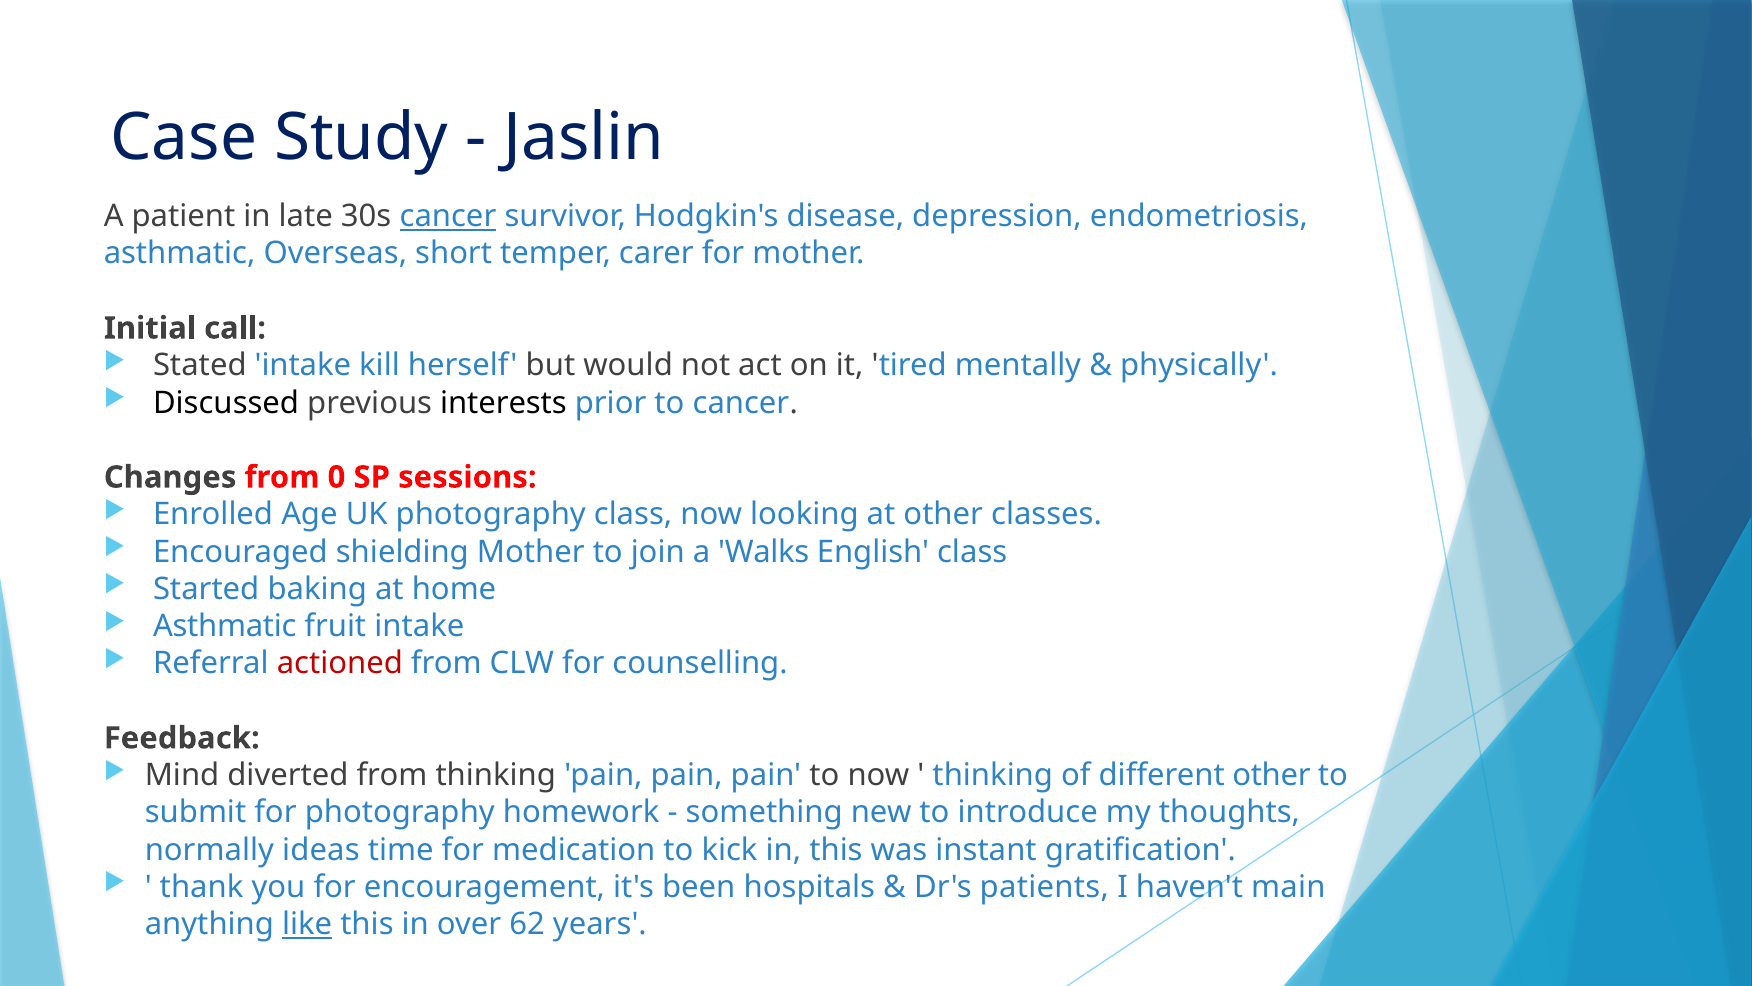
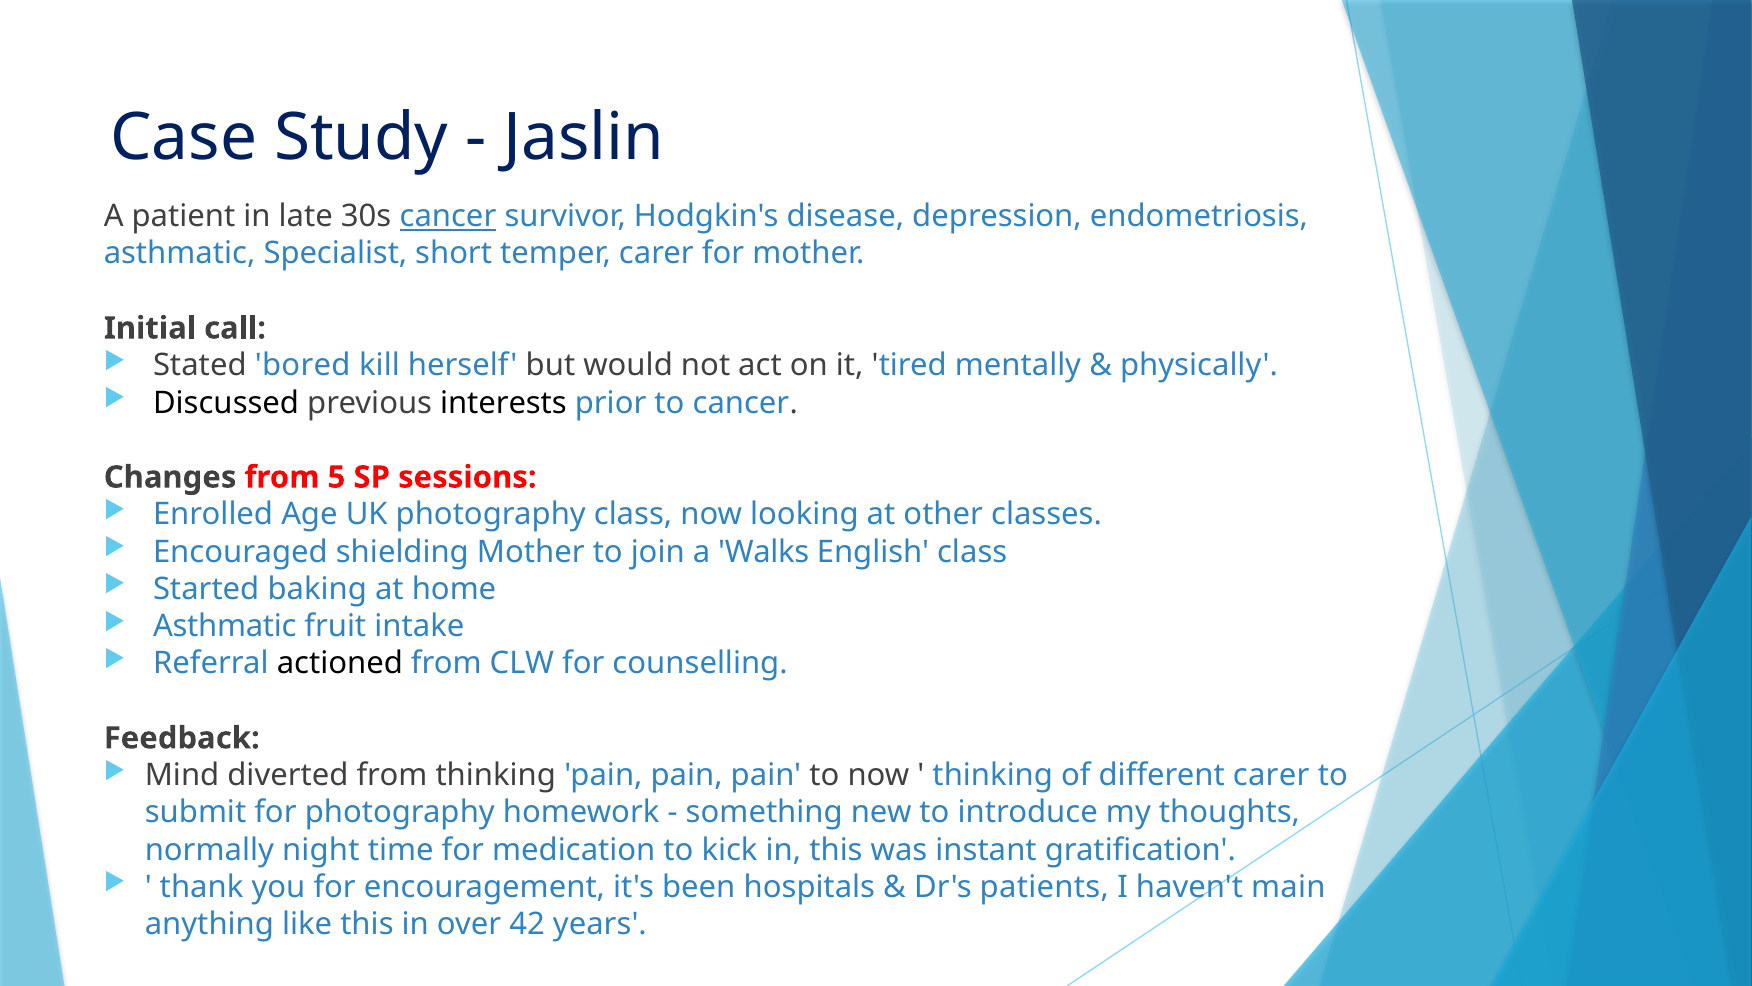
Overseas: Overseas -> Specialist
Stated intake: intake -> bored
0: 0 -> 5
actioned colour: red -> black
different other: other -> carer
ideas: ideas -> night
like underline: present -> none
62: 62 -> 42
